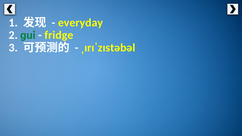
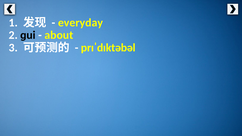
ɡui colour: green -> black
fridge: fridge -> about
ˌɪrɪˈzɪstəbəl: ˌɪrɪˈzɪstəbəl -> prɪˈdɪktəbəl
